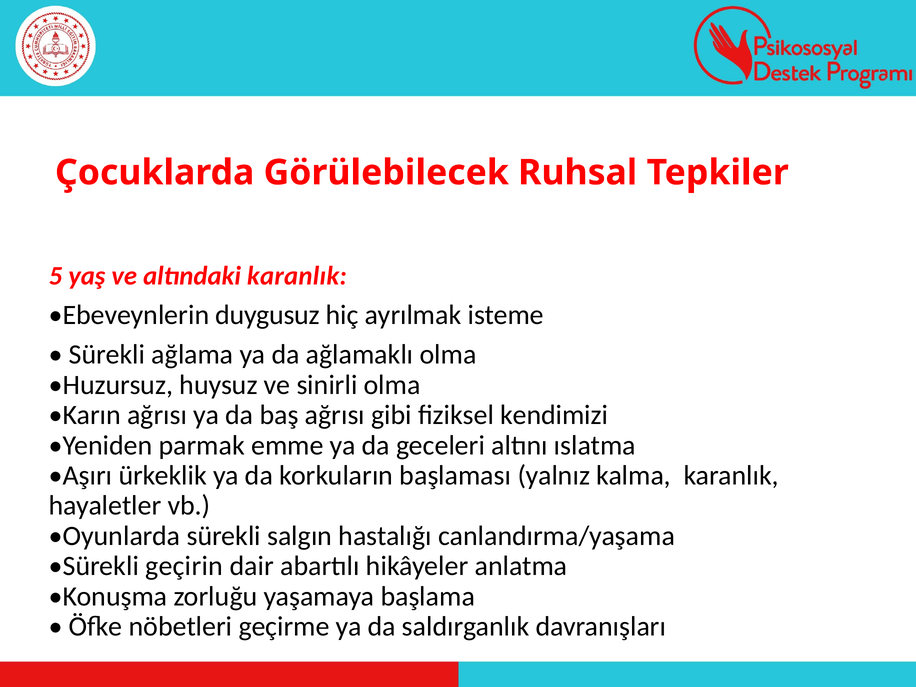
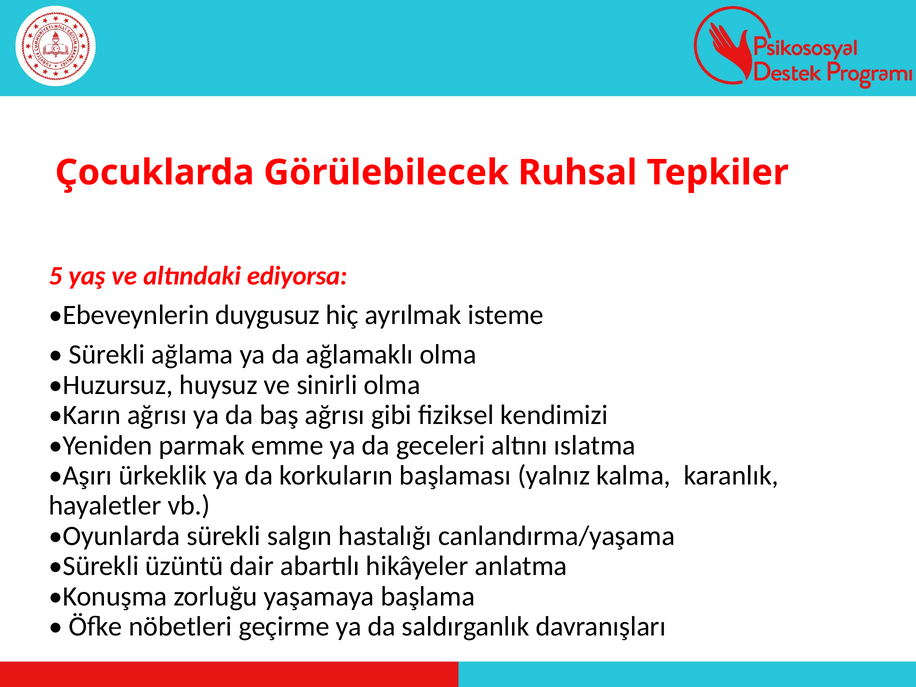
altındaki karanlık: karanlık -> ediyorsa
geçirin: geçirin -> üzüntü
